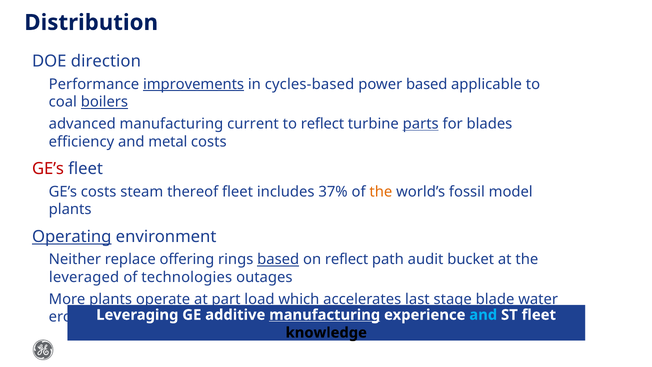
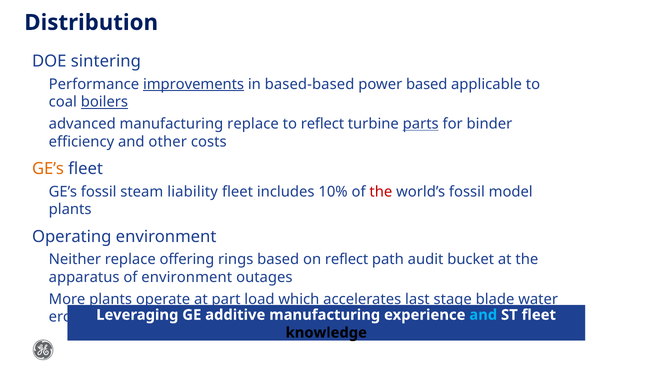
direction: direction -> sintering
cycles-based: cycles-based -> based-based
manufacturing current: current -> replace
blades: blades -> binder
metal: metal -> other
GE’s at (48, 169) colour: red -> orange
GE’s costs: costs -> fossil
thereof: thereof -> liability
37%: 37% -> 10%
the at (381, 192) colour: orange -> red
Operating underline: present -> none
based at (278, 259) underline: present -> none
leveraged: leveraged -> apparatus
of technologies: technologies -> environment
manufacturing at (325, 315) underline: present -> none
